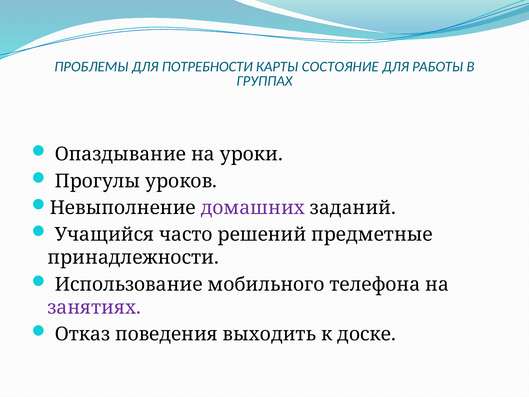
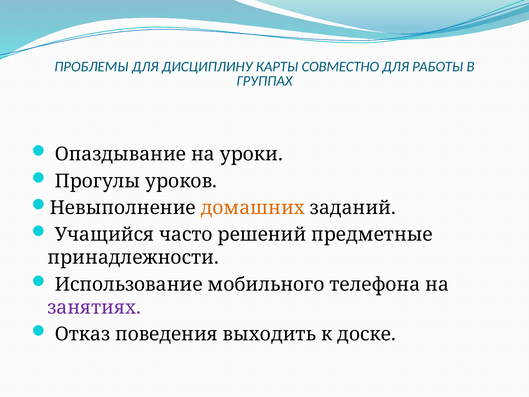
ПОТРЕБНОСТИ: ПОТРЕБНОСТИ -> ДИСЦИПЛИНУ
СОСТОЯНИЕ: СОСТОЯНИЕ -> СОВМЕСТНО
домашних colour: purple -> orange
